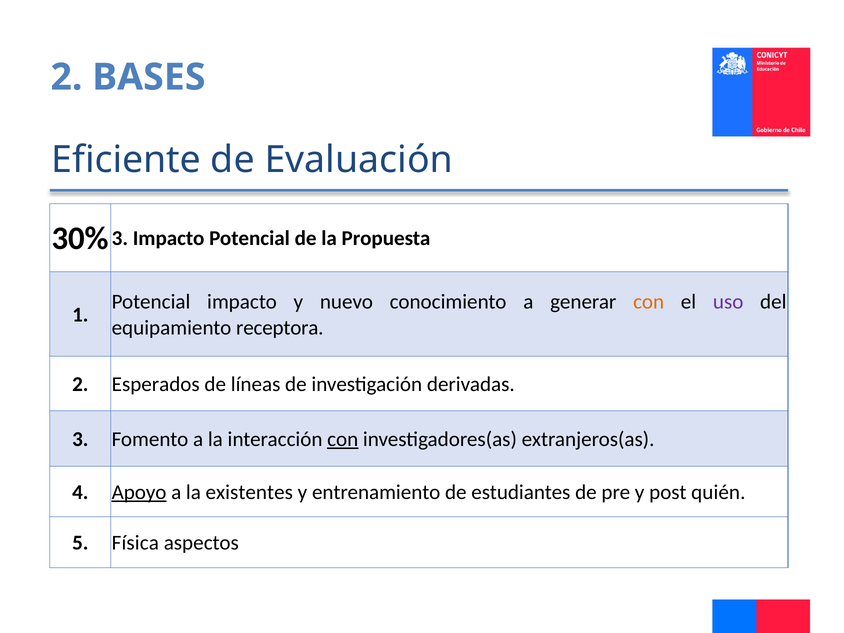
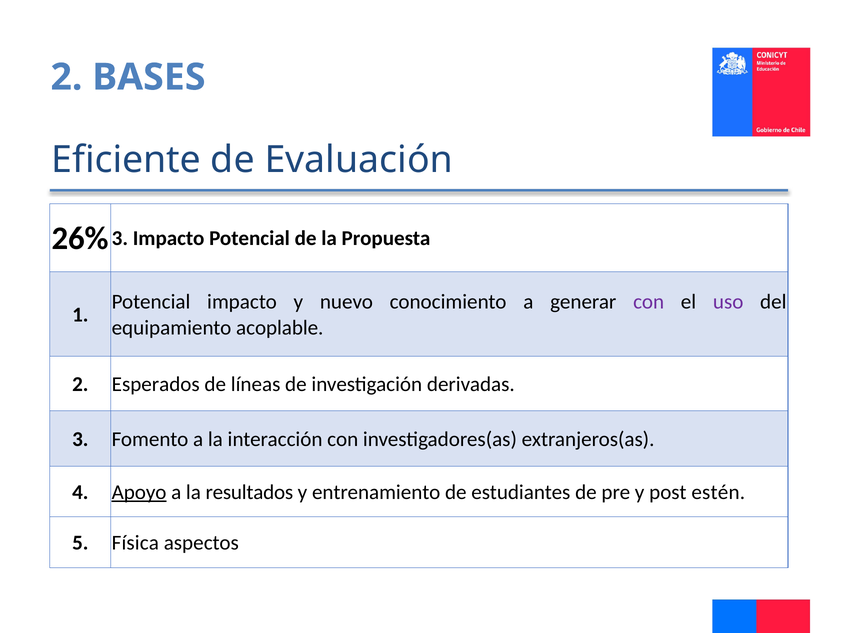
30%: 30% -> 26%
con at (649, 302) colour: orange -> purple
receptora: receptora -> acoplable
con at (343, 439) underline: present -> none
existentes: existentes -> resultados
quién: quién -> estén
